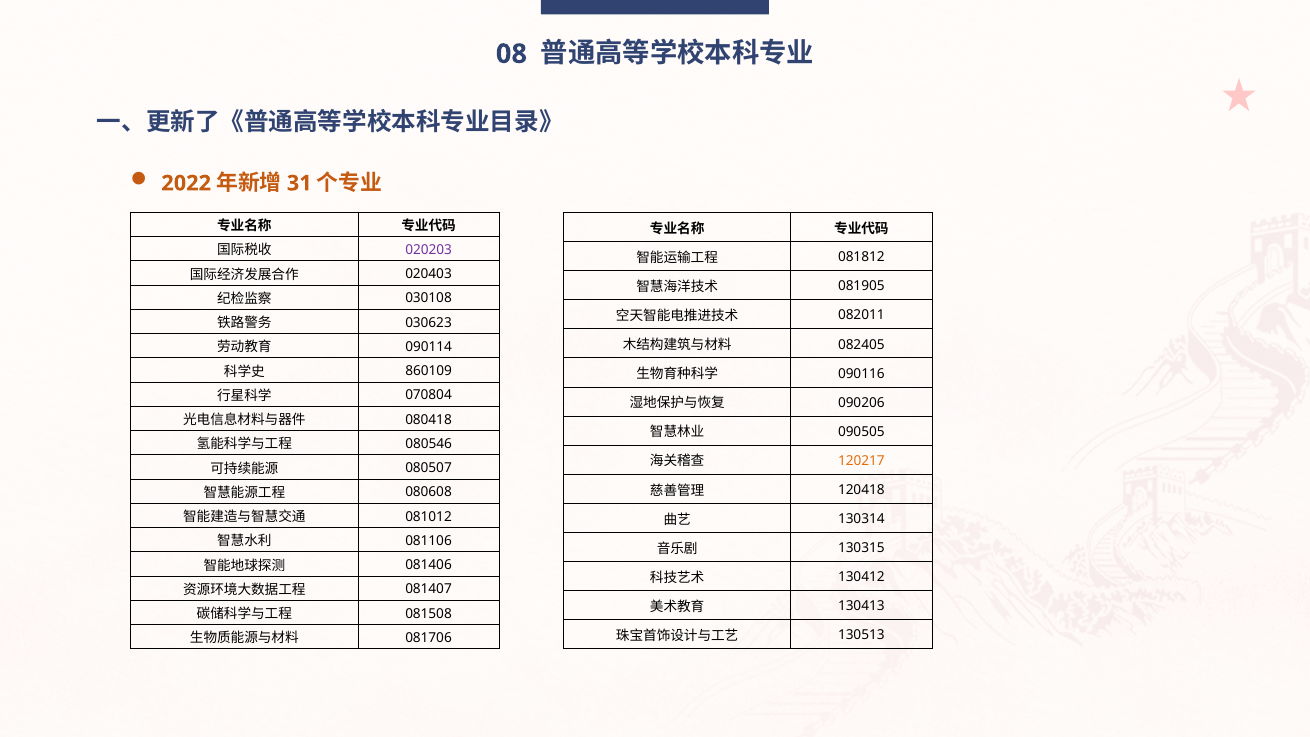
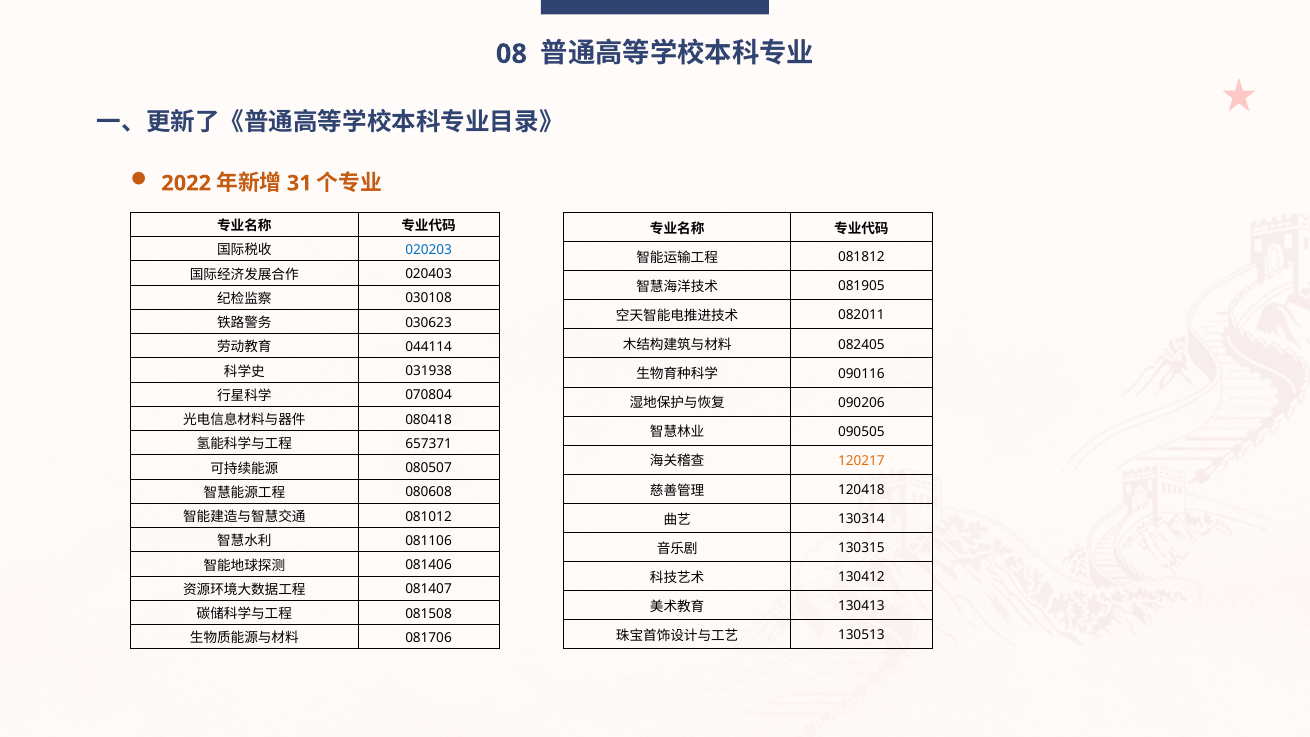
020203 colour: purple -> blue
090114: 090114 -> 044114
860109: 860109 -> 031938
080546: 080546 -> 657371
